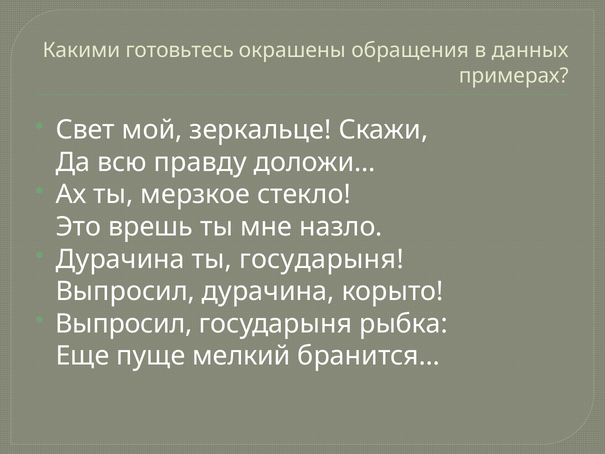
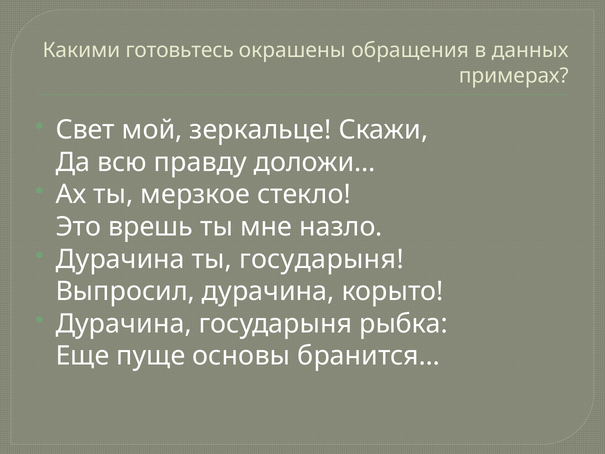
Выпросил at (124, 324): Выпросил -> Дурачина
мелкий: мелкий -> основы
